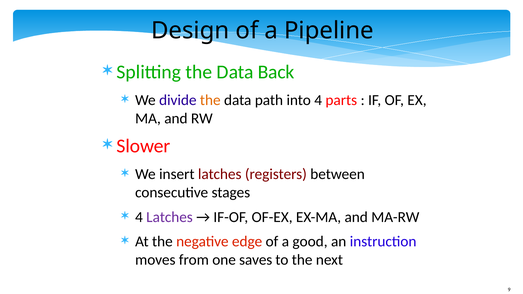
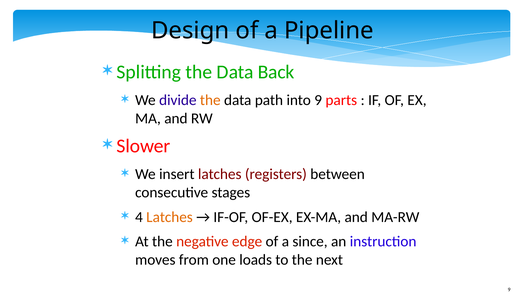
into 4: 4 -> 9
Latches at (170, 217) colour: purple -> orange
good: good -> since
saves: saves -> loads
